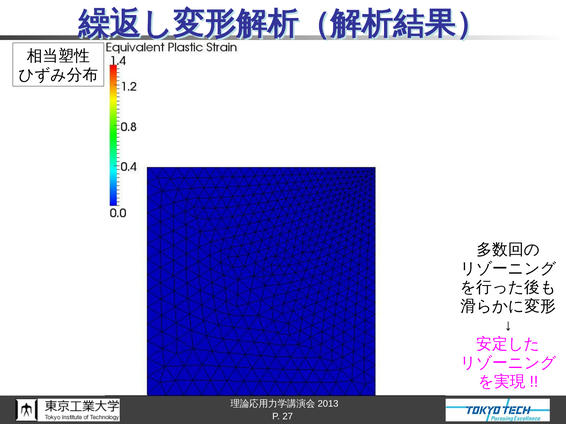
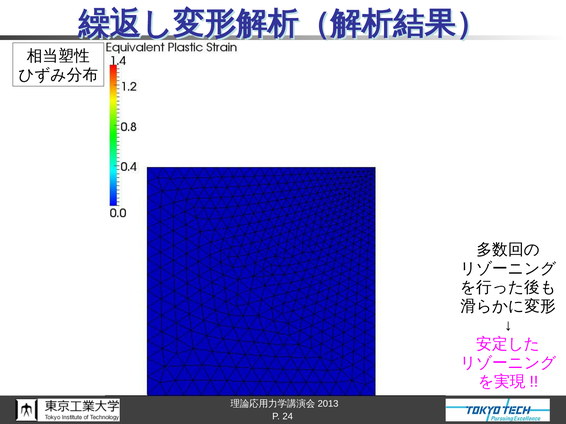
27: 27 -> 24
